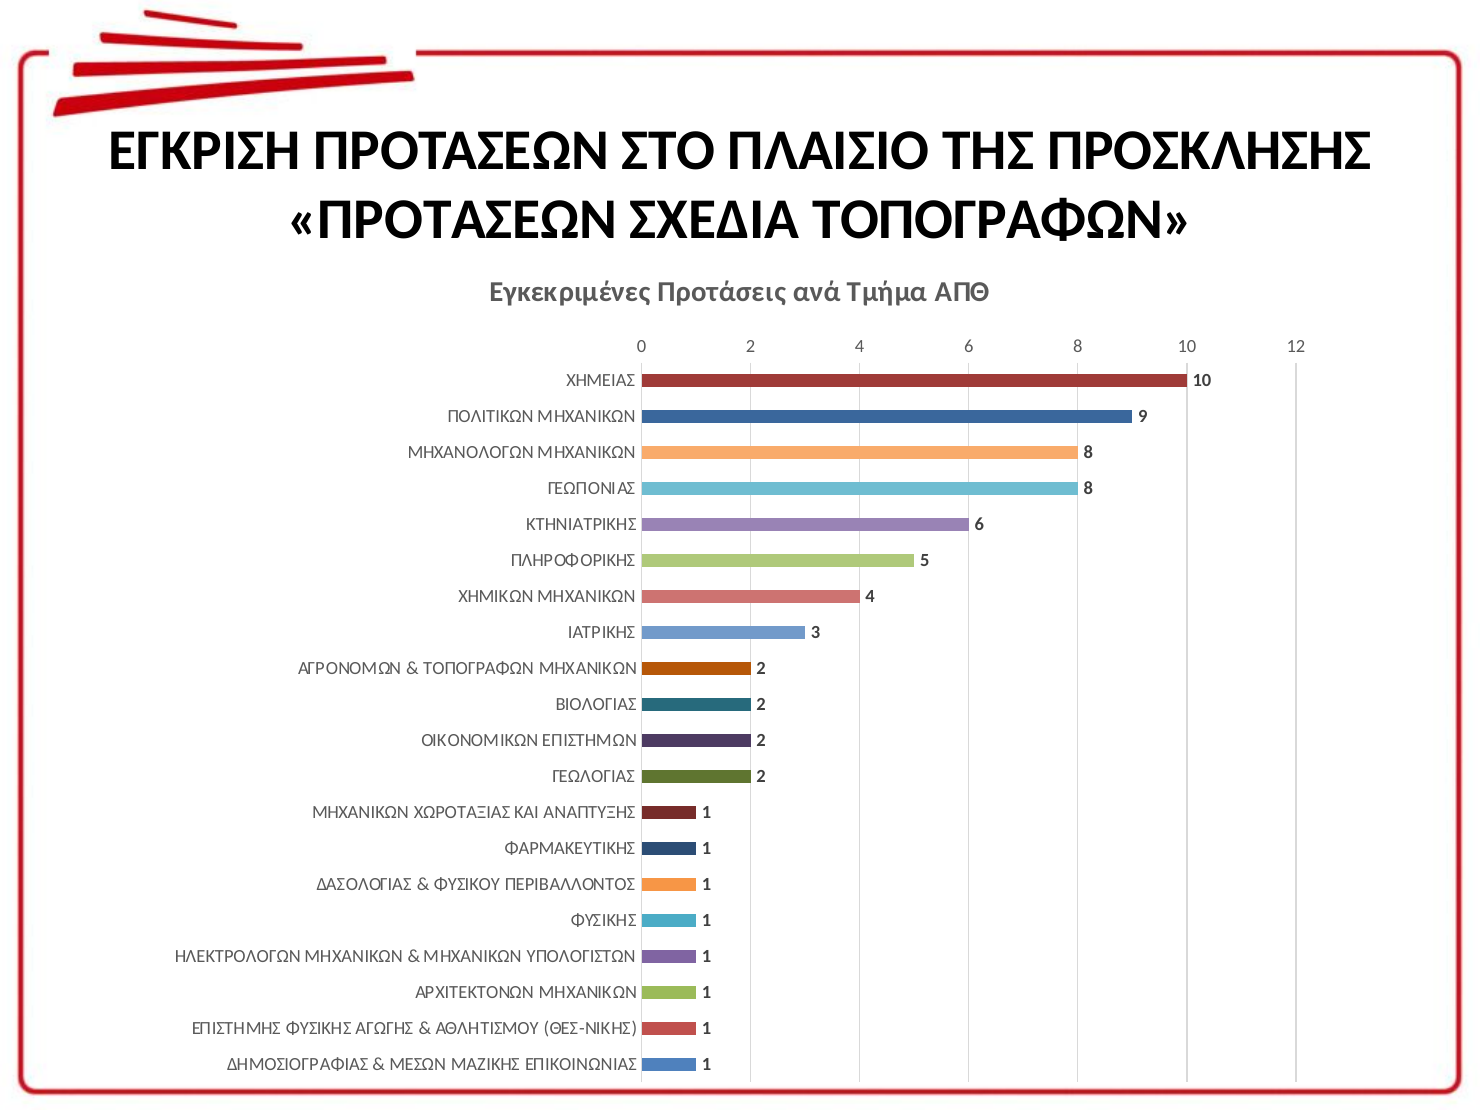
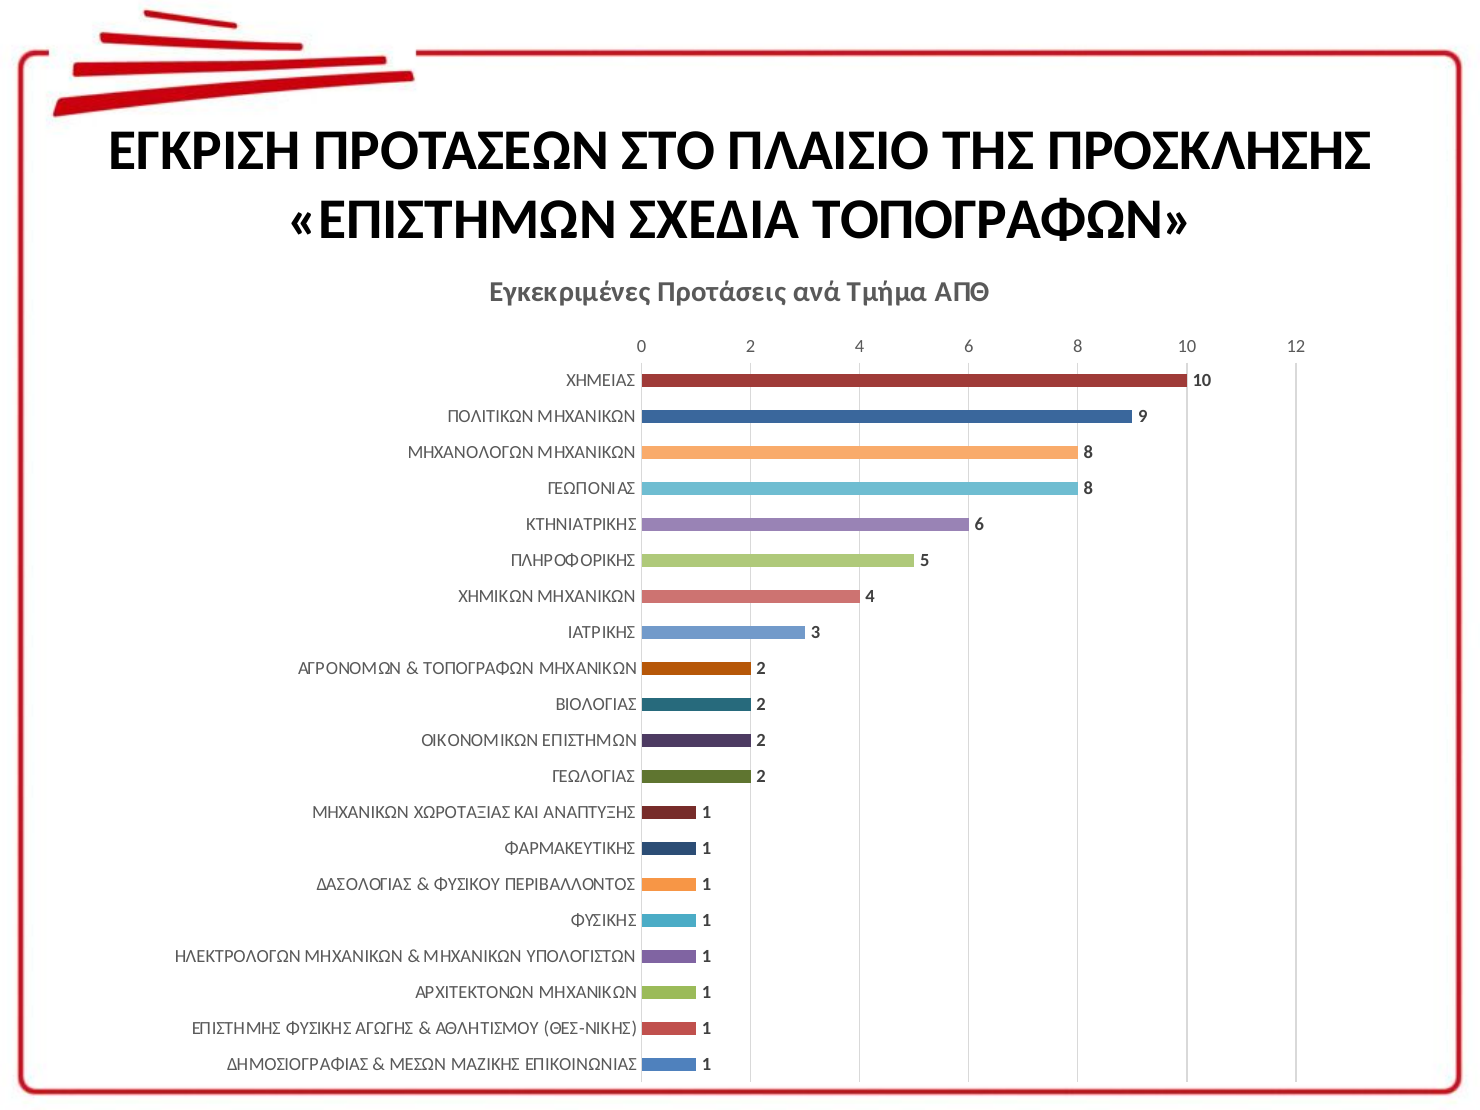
ΠΡΟΤΑΣΕΩΝ at (452, 220): ΠΡΟΤΑΣΕΩΝ -> ΕΠΙΣΤΗΜΩΝ
